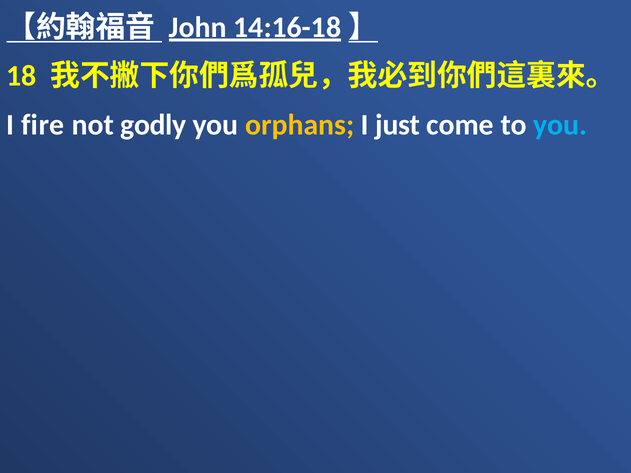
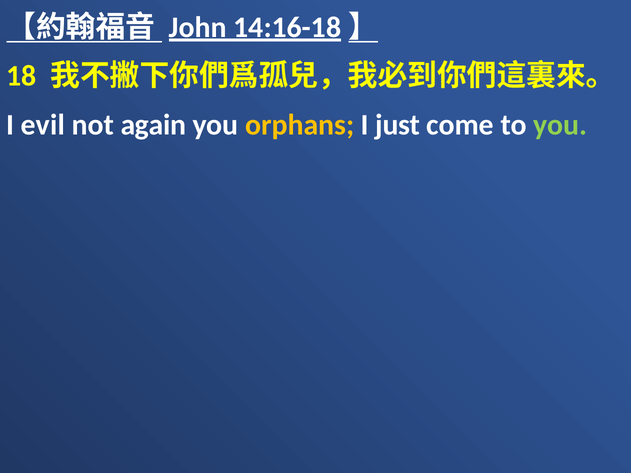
fire: fire -> evil
godly: godly -> again
you at (560, 125) colour: light blue -> light green
